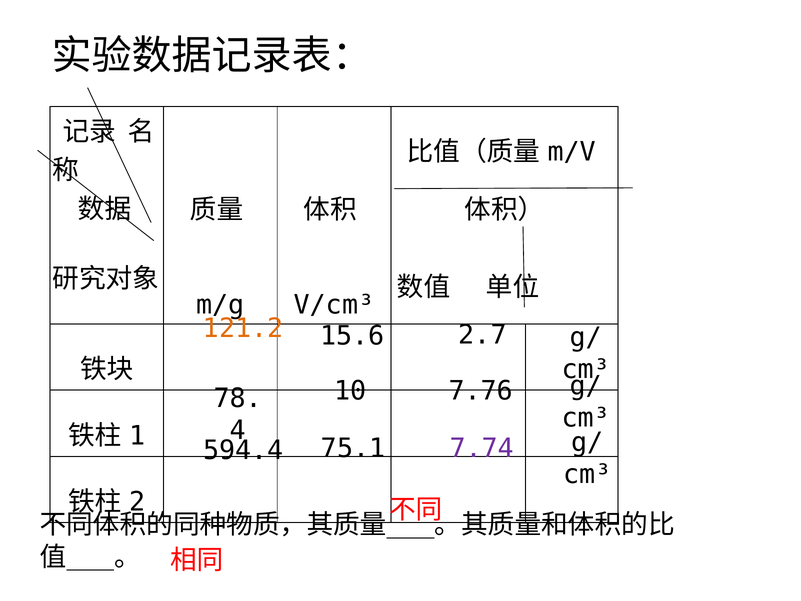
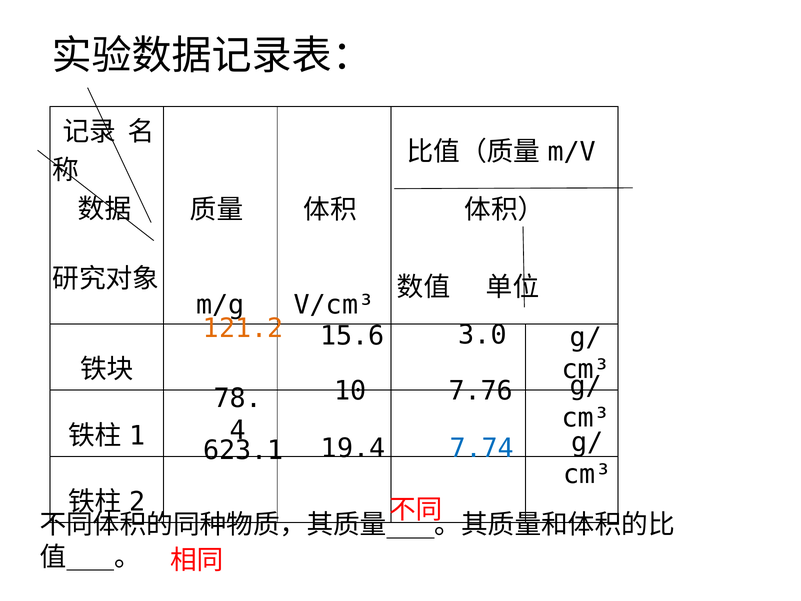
2.7: 2.7 -> 3.0
75.1: 75.1 -> 19.4
7.74 colour: purple -> blue
594.4: 594.4 -> 623.1
